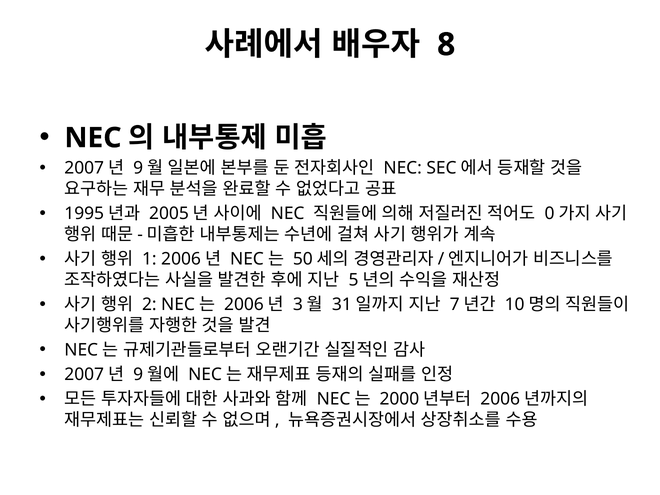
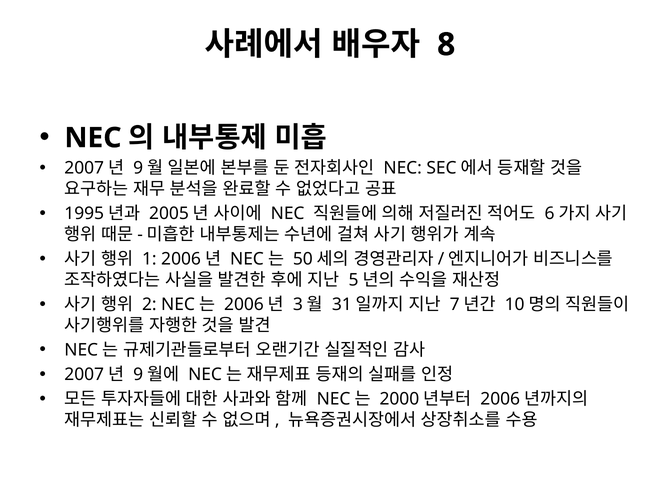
0: 0 -> 6
